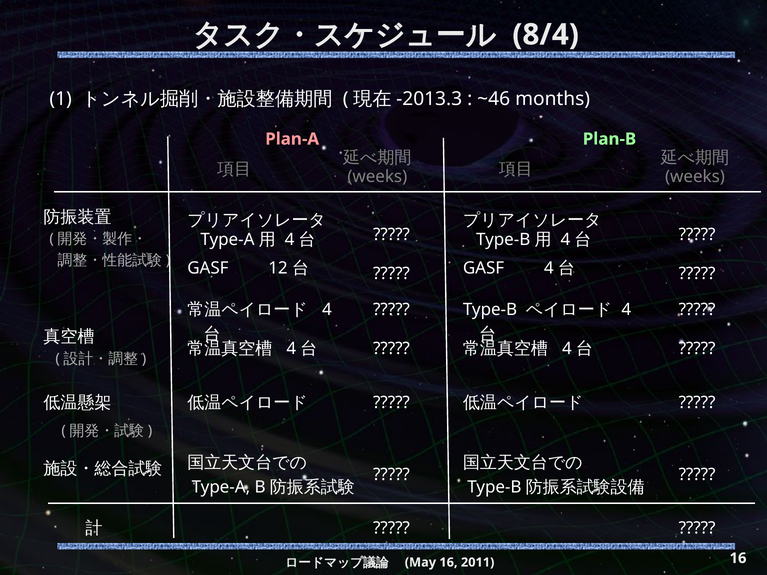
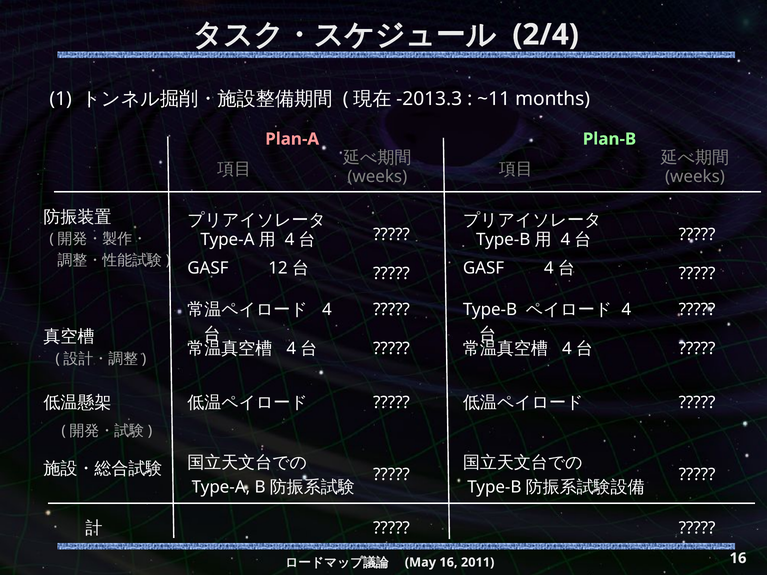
8/4: 8/4 -> 2/4
~46: ~46 -> ~11
